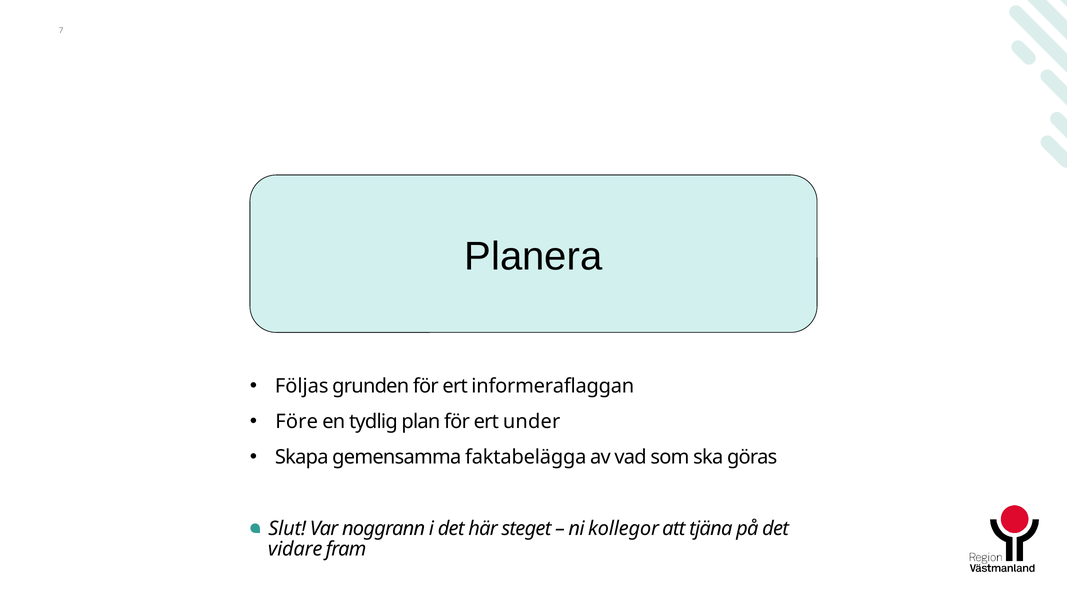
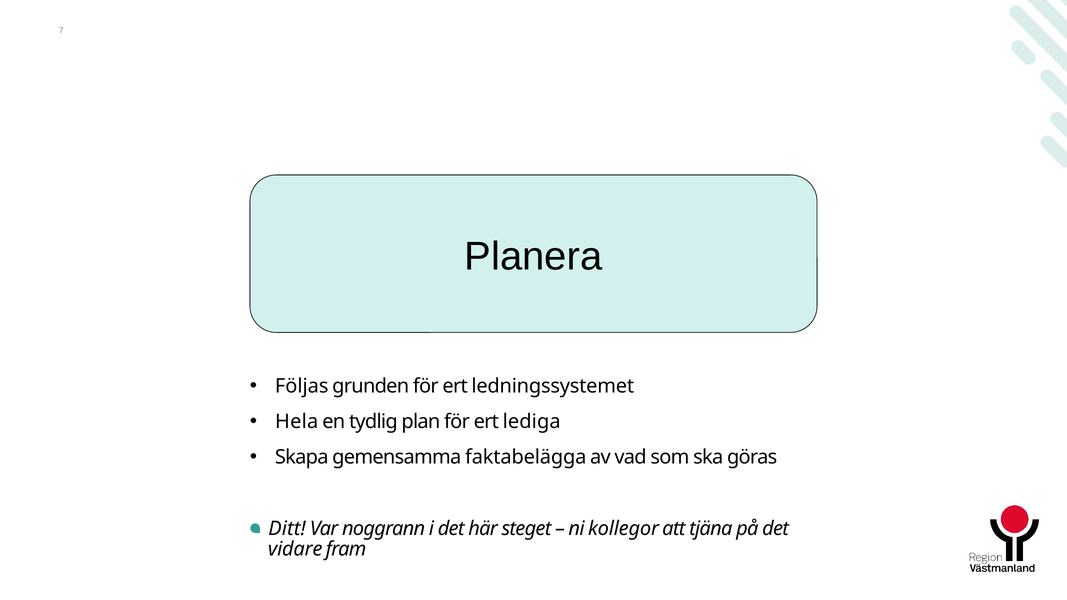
informeraflaggan: informeraflaggan -> ledningssystemet
Före: Före -> Hela
under: under -> lediga
Slut: Slut -> Ditt
